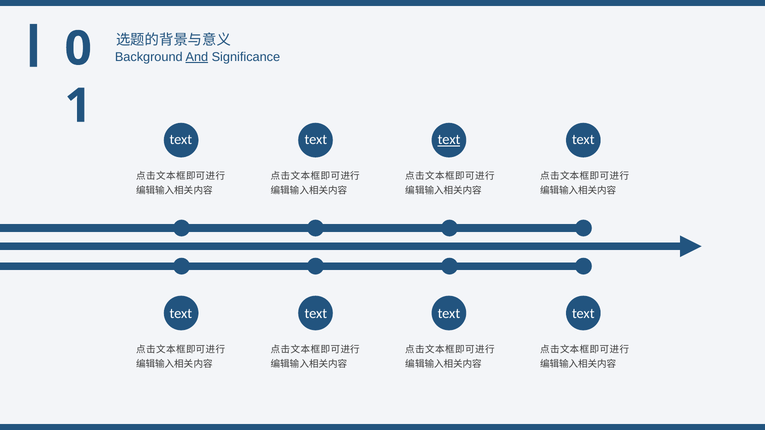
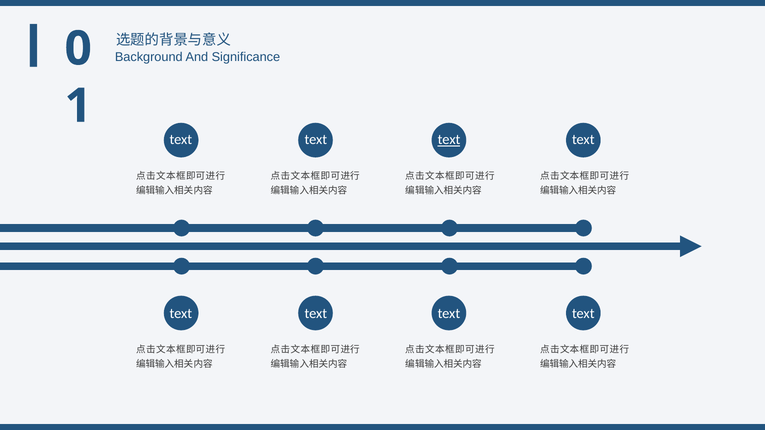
And underline: present -> none
